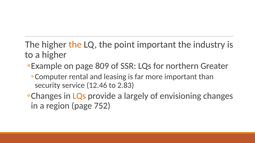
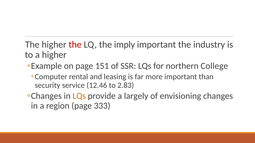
the at (75, 45) colour: orange -> red
point: point -> imply
809: 809 -> 151
Greater: Greater -> College
752: 752 -> 333
